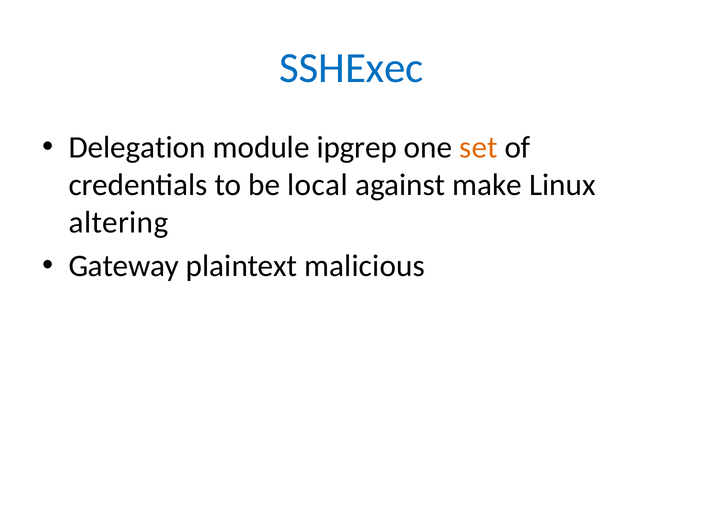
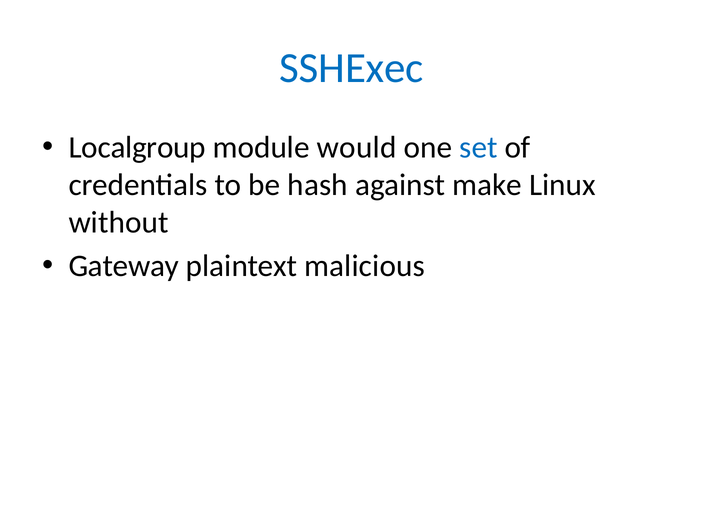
Delegation: Delegation -> Localgroup
ipgrep: ipgrep -> would
set colour: orange -> blue
local: local -> hash
altering: altering -> without
